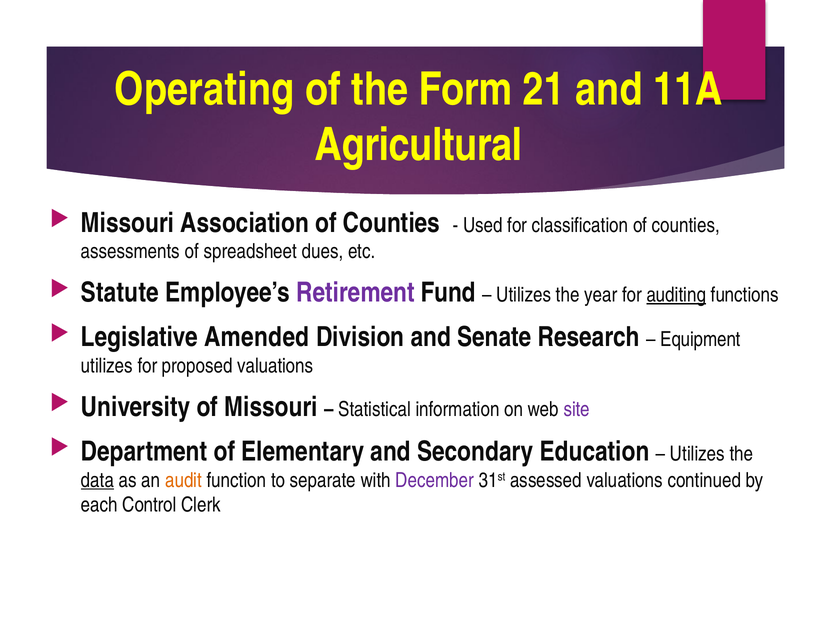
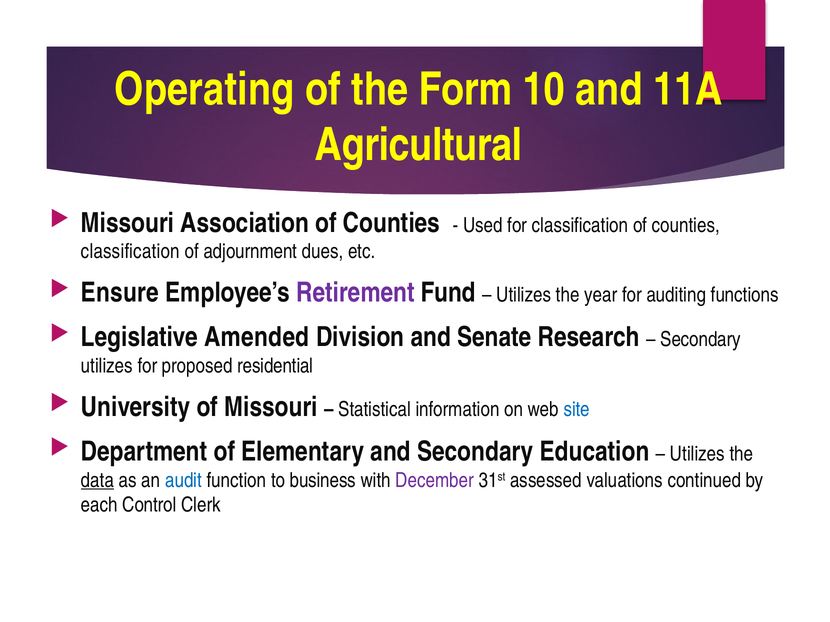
21: 21 -> 10
assessments at (130, 252): assessments -> classification
spreadsheet: spreadsheet -> adjournment
Statute: Statute -> Ensure
auditing underline: present -> none
Equipment at (701, 340): Equipment -> Secondary
proposed valuations: valuations -> residential
site colour: purple -> blue
audit colour: orange -> blue
separate: separate -> business
